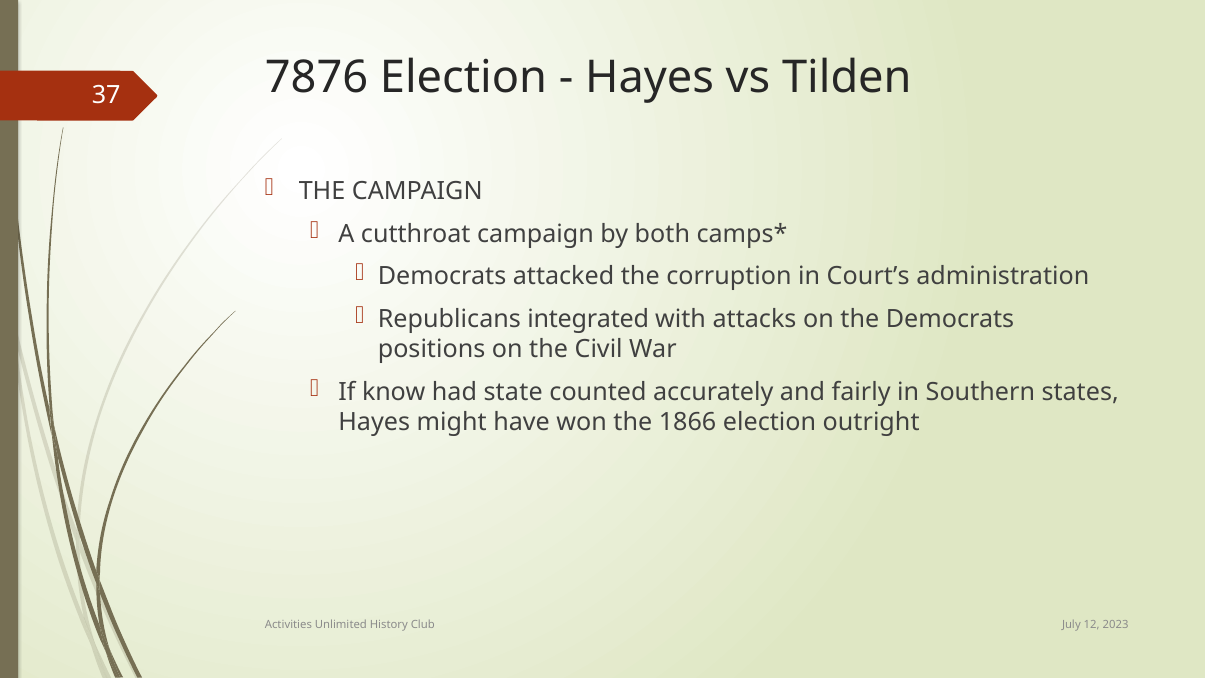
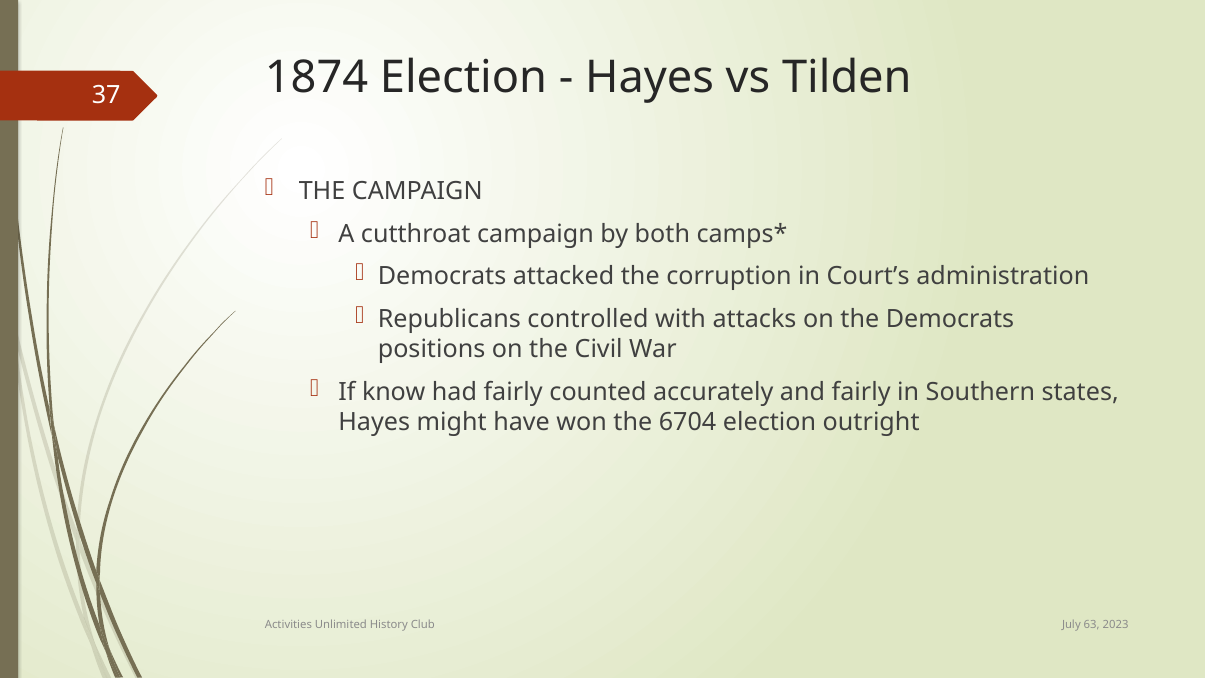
7876: 7876 -> 1874
integrated: integrated -> controlled
had state: state -> fairly
1866: 1866 -> 6704
12: 12 -> 63
